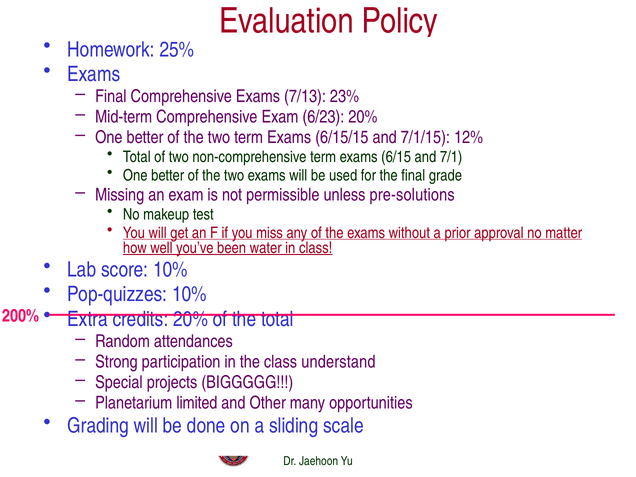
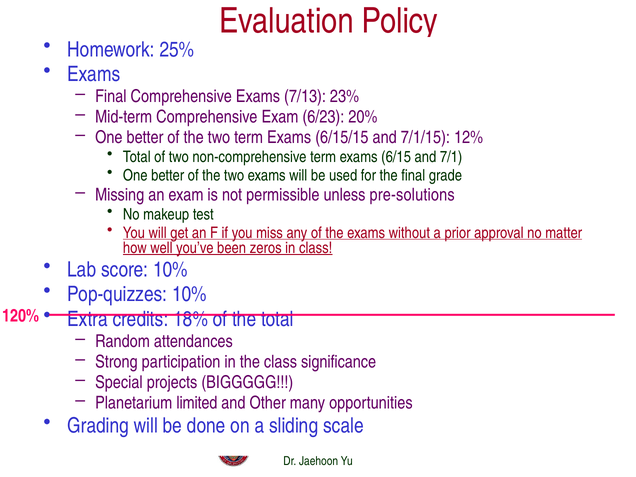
water: water -> zeros
credits 20%: 20% -> 18%
200%: 200% -> 120%
understand: understand -> significance
